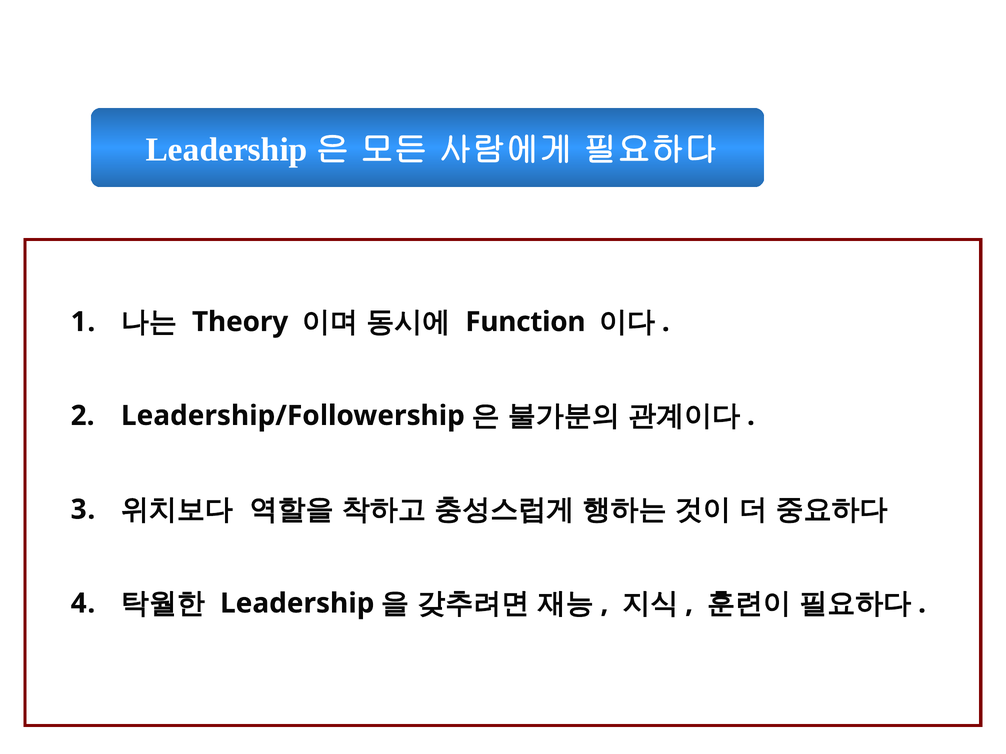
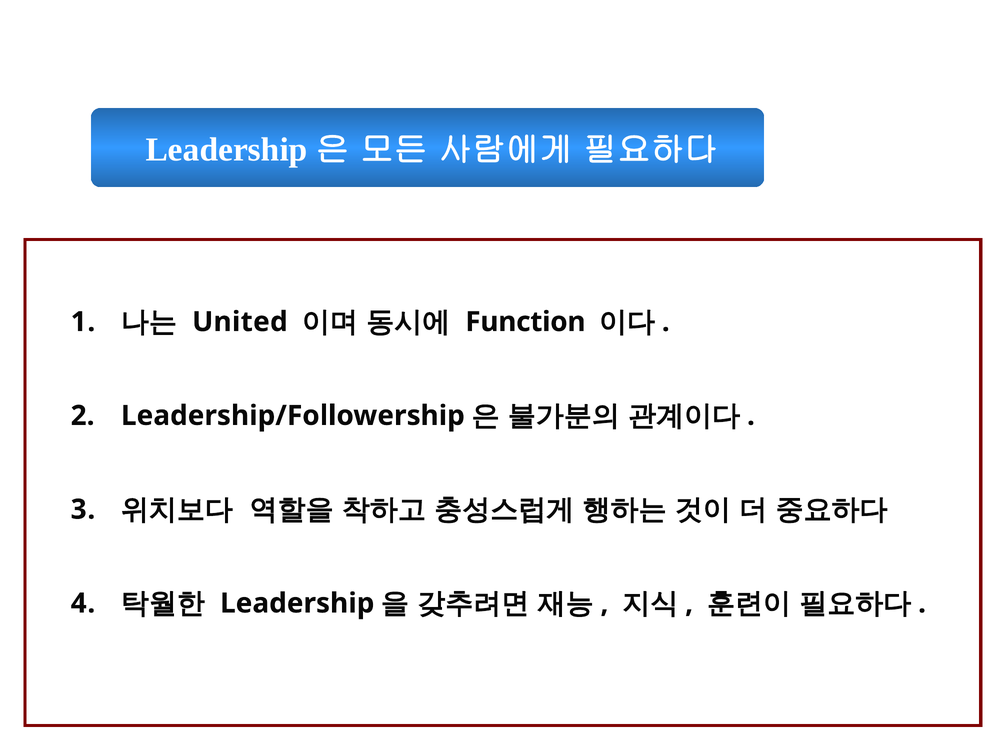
Theory: Theory -> United
